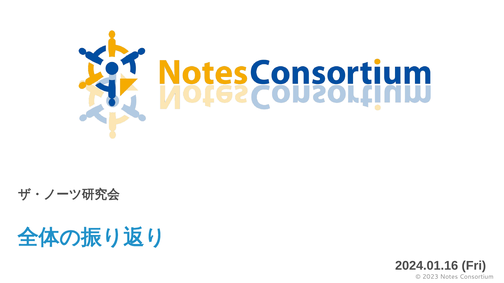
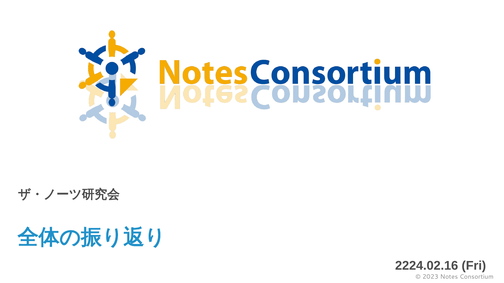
2024.01.16: 2024.01.16 -> 2224.02.16
